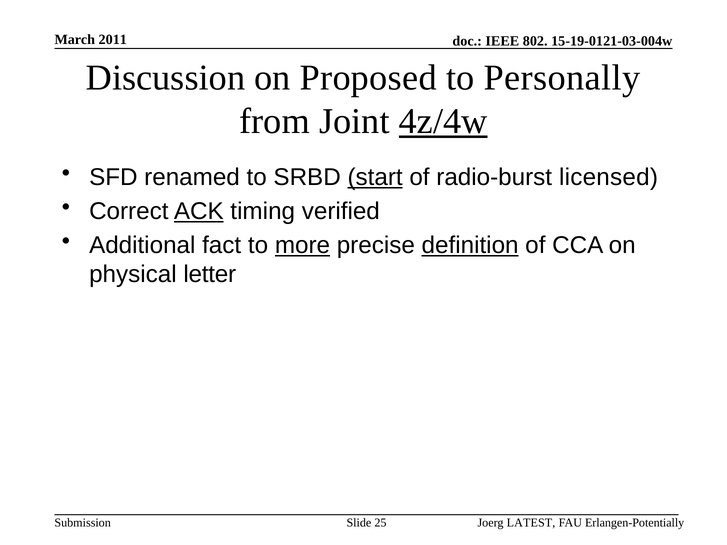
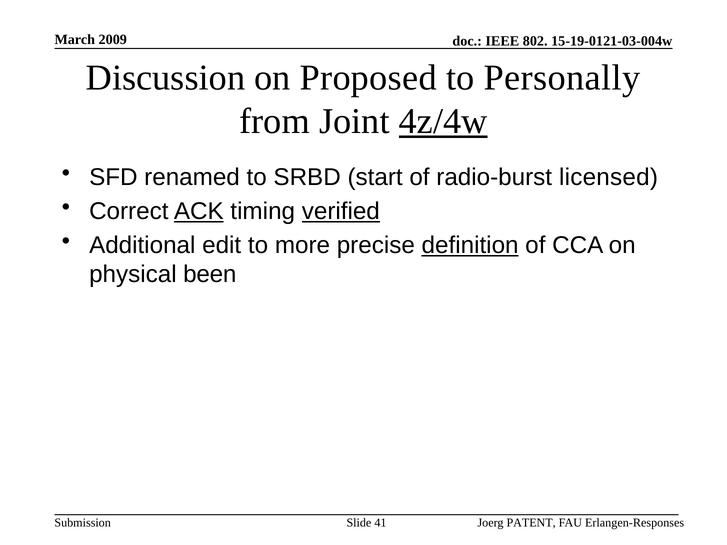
2011: 2011 -> 2009
start underline: present -> none
verified underline: none -> present
fact: fact -> edit
more underline: present -> none
letter: letter -> been
25: 25 -> 41
LATEST: LATEST -> PATENT
Erlangen-Potentially: Erlangen-Potentially -> Erlangen-Responses
